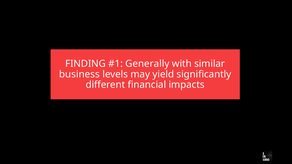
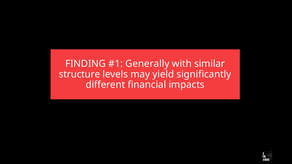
business: business -> structure
